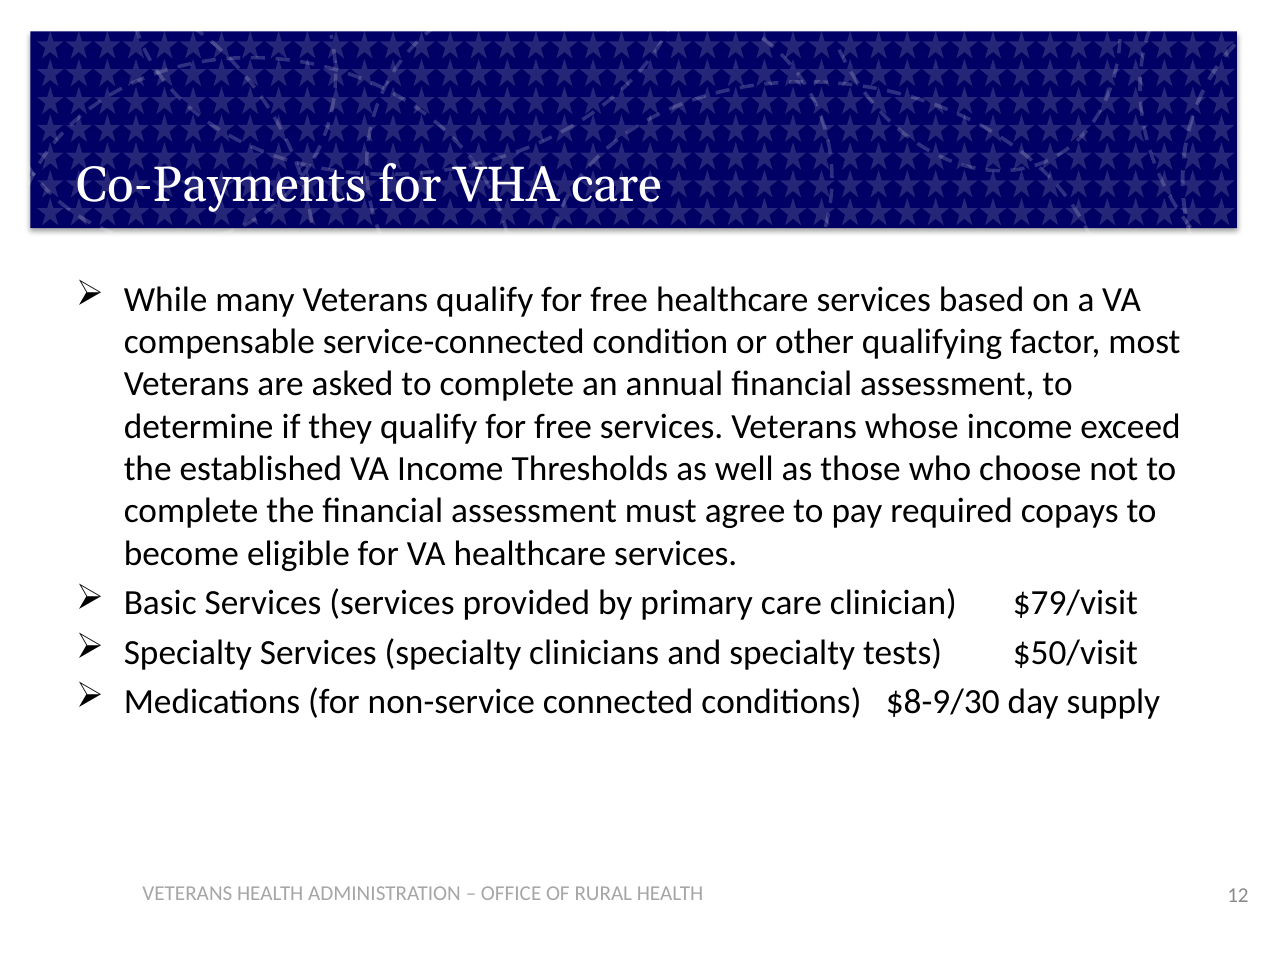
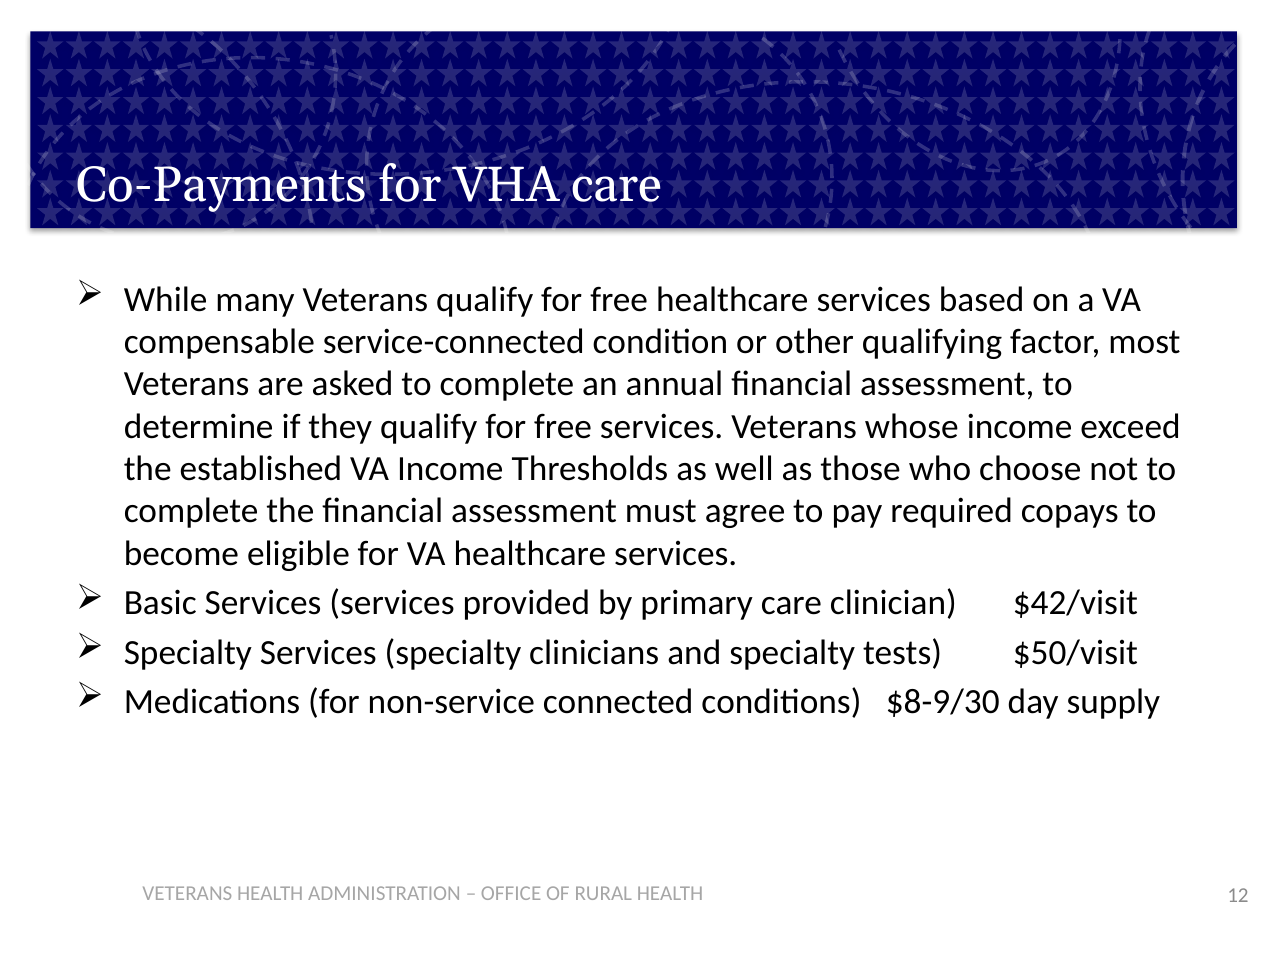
$79/visit: $79/visit -> $42/visit
